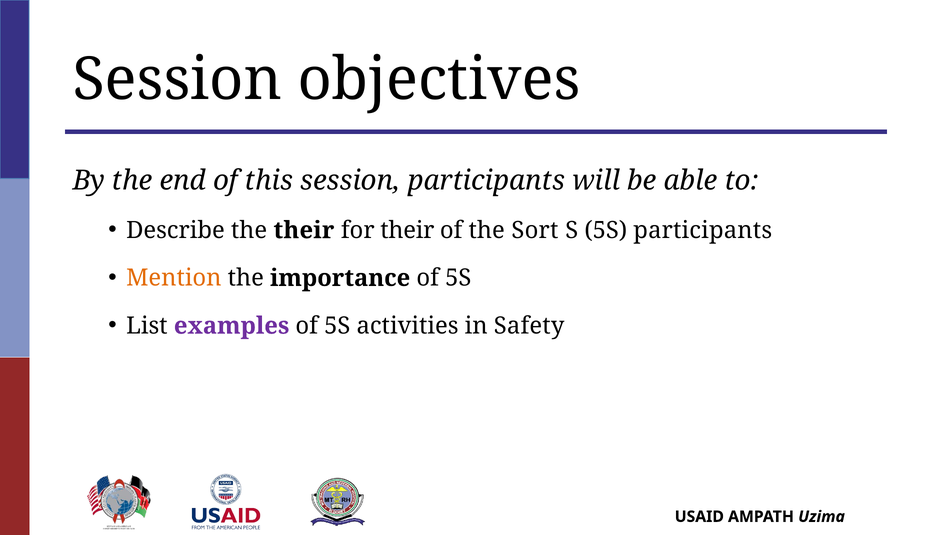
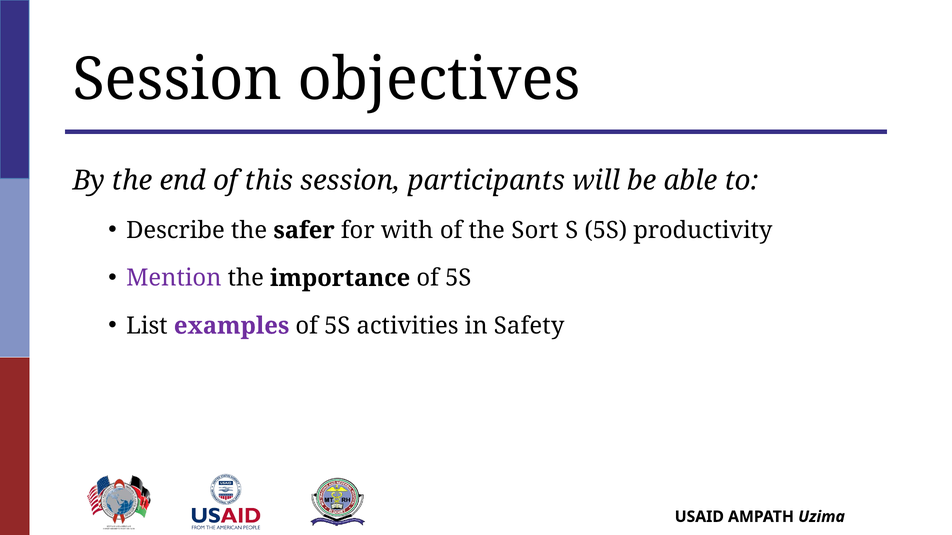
the their: their -> safer
for their: their -> with
5S participants: participants -> productivity
Mention colour: orange -> purple
